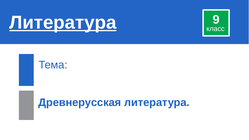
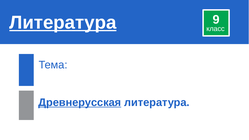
Древнерусская underline: none -> present
